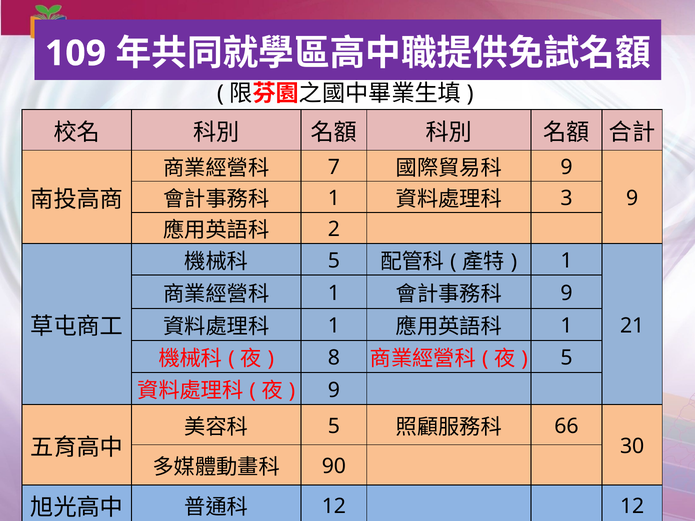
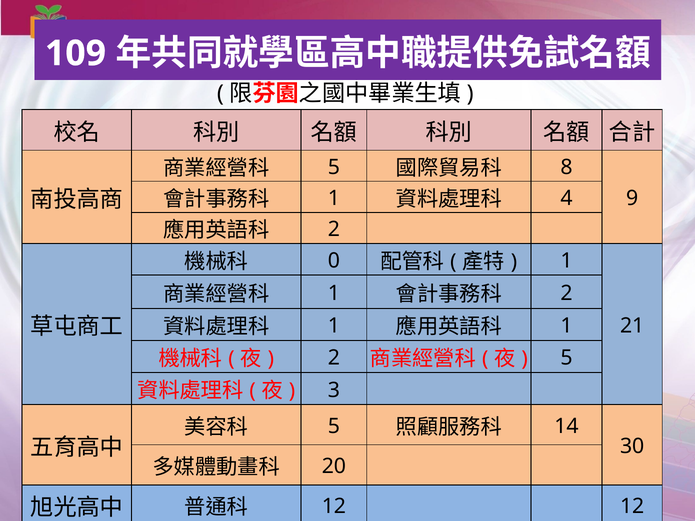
7 at (334, 167): 7 -> 5
9 at (567, 167): 9 -> 8
3: 3 -> 4
5 at (334, 261): 5 -> 0
9 at (567, 293): 9 -> 2
8 at (334, 358): 8 -> 2
9 at (334, 390): 9 -> 3
66: 66 -> 14
90: 90 -> 20
